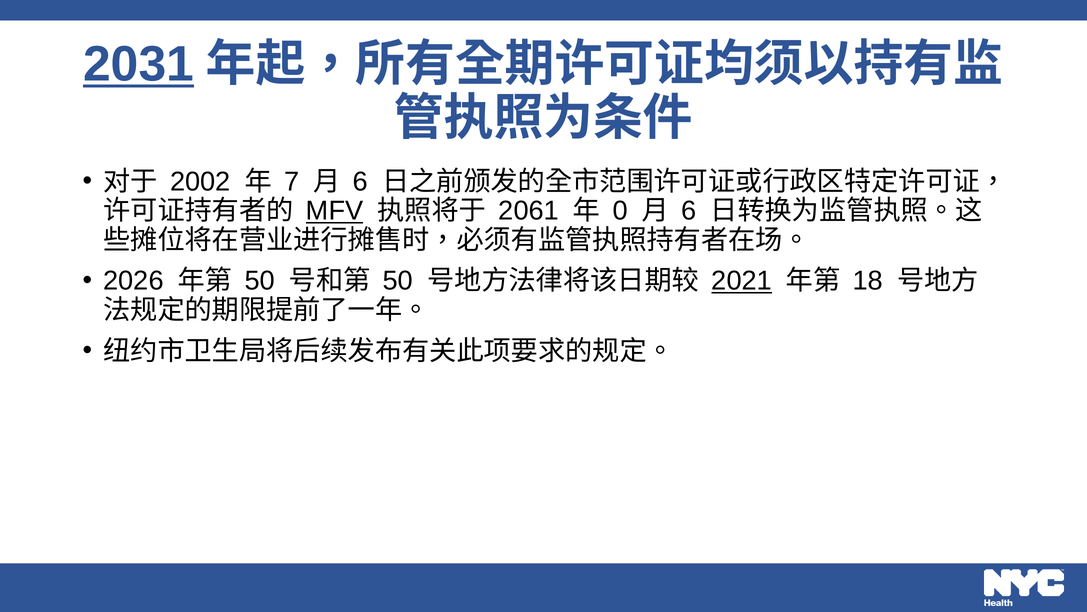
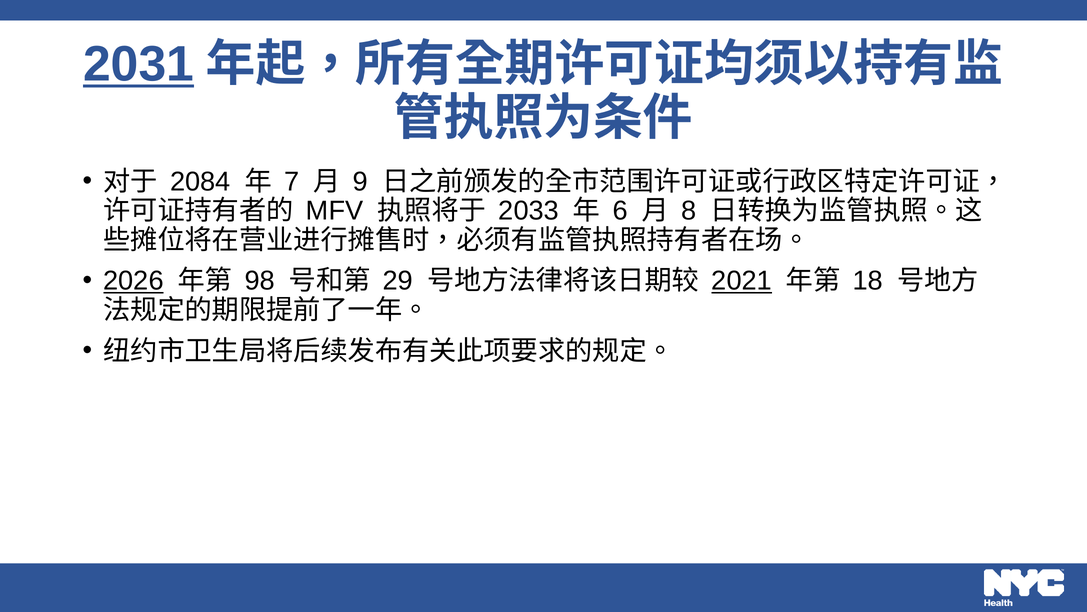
2002: 2002 -> 2084
6 at (361, 181): 6 -> 9
MFV underline: present -> none
2061: 2061 -> 2033
0: 0 -> 6
6 at (689, 211): 6 -> 8
2026 underline: none -> present
50 at (260, 281): 50 -> 98
50 at (398, 281): 50 -> 29
